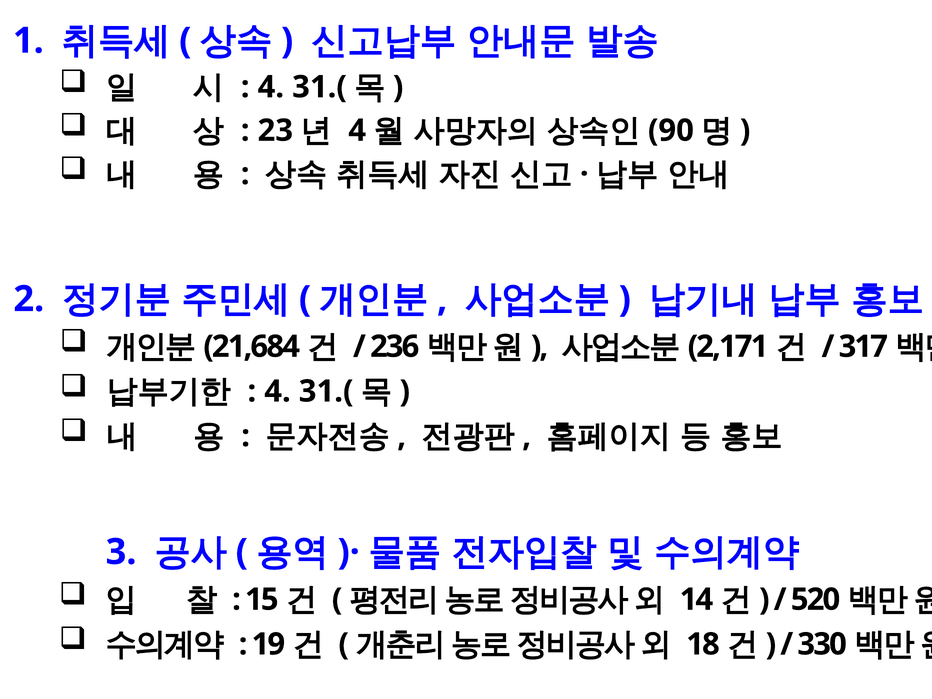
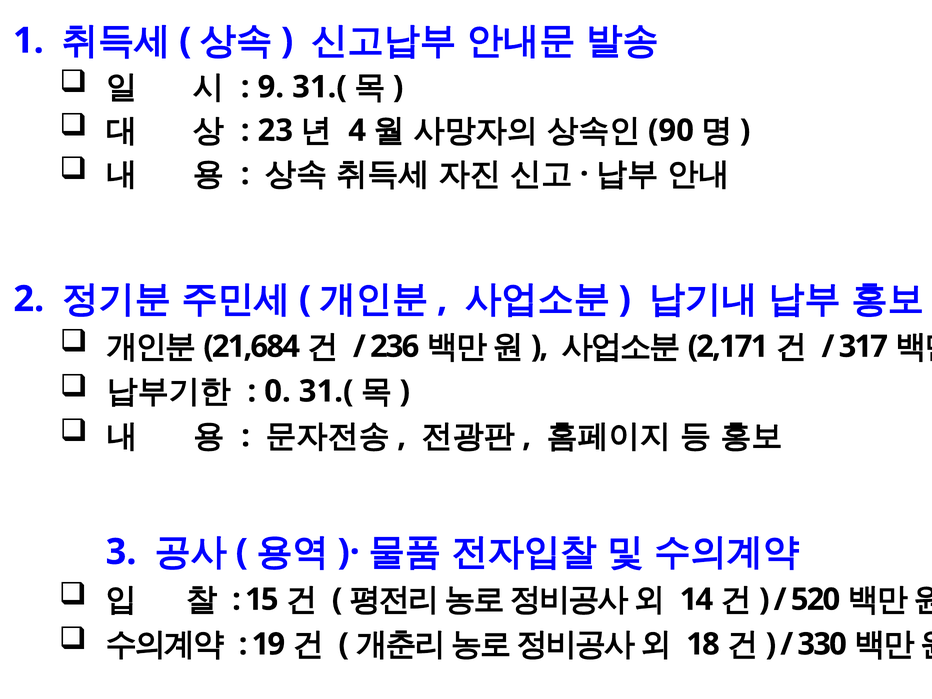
4 at (271, 87): 4 -> 9
4 at (277, 391): 4 -> 0
